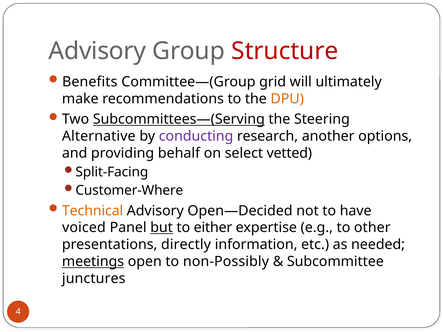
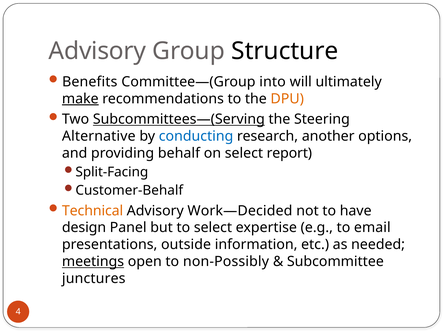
Structure colour: red -> black
grid: grid -> into
make underline: none -> present
conducting colour: purple -> blue
vetted: vetted -> report
Customer-Where: Customer-Where -> Customer-Behalf
Open—Decided: Open—Decided -> Work—Decided
voiced: voiced -> design
but underline: present -> none
to either: either -> select
other: other -> email
directly: directly -> outside
